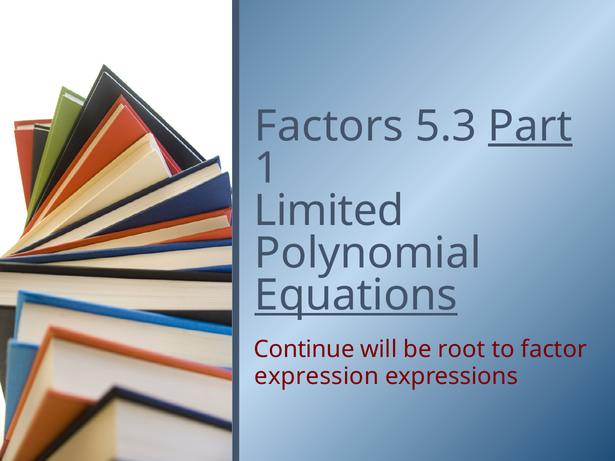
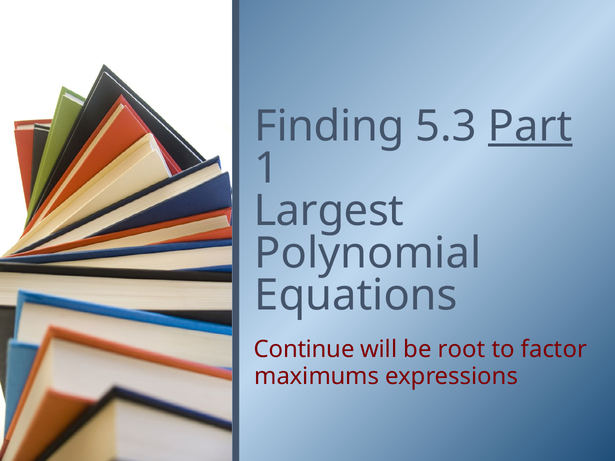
Factors: Factors -> Finding
Limited: Limited -> Largest
Equations underline: present -> none
expression: expression -> maximums
